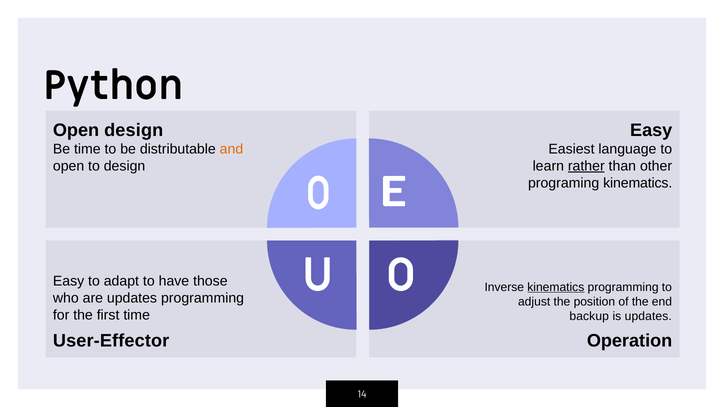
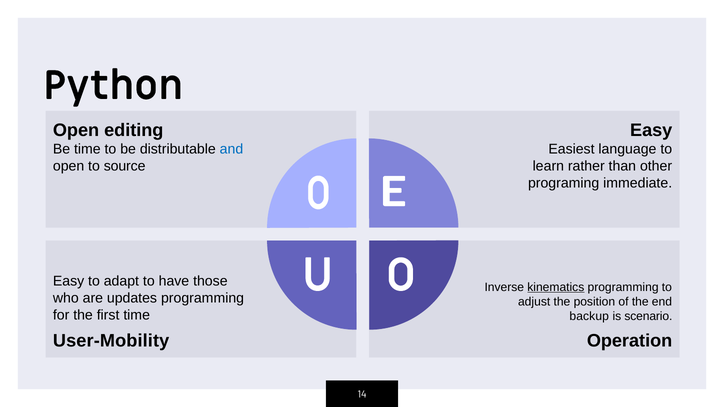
Open design: design -> editing
and colour: orange -> blue
to design: design -> source
rather underline: present -> none
programing kinematics: kinematics -> immediate
is updates: updates -> scenario
User-Effector: User-Effector -> User-Mobility
